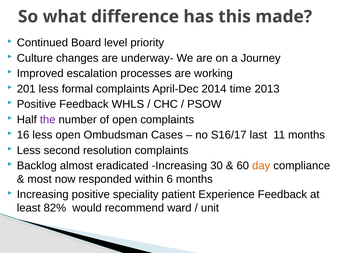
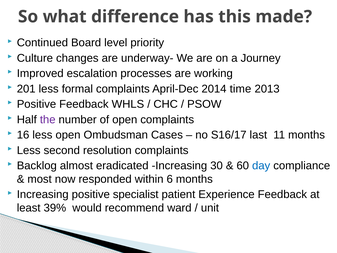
day colour: orange -> blue
speciality: speciality -> specialist
82%: 82% -> 39%
